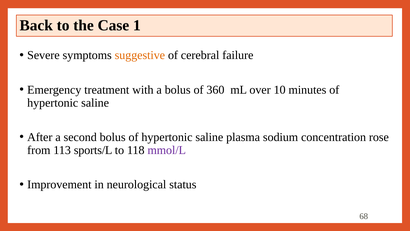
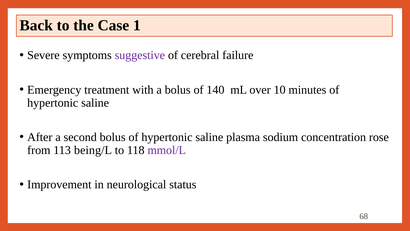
suggestive colour: orange -> purple
360: 360 -> 140
sports/L: sports/L -> being/L
